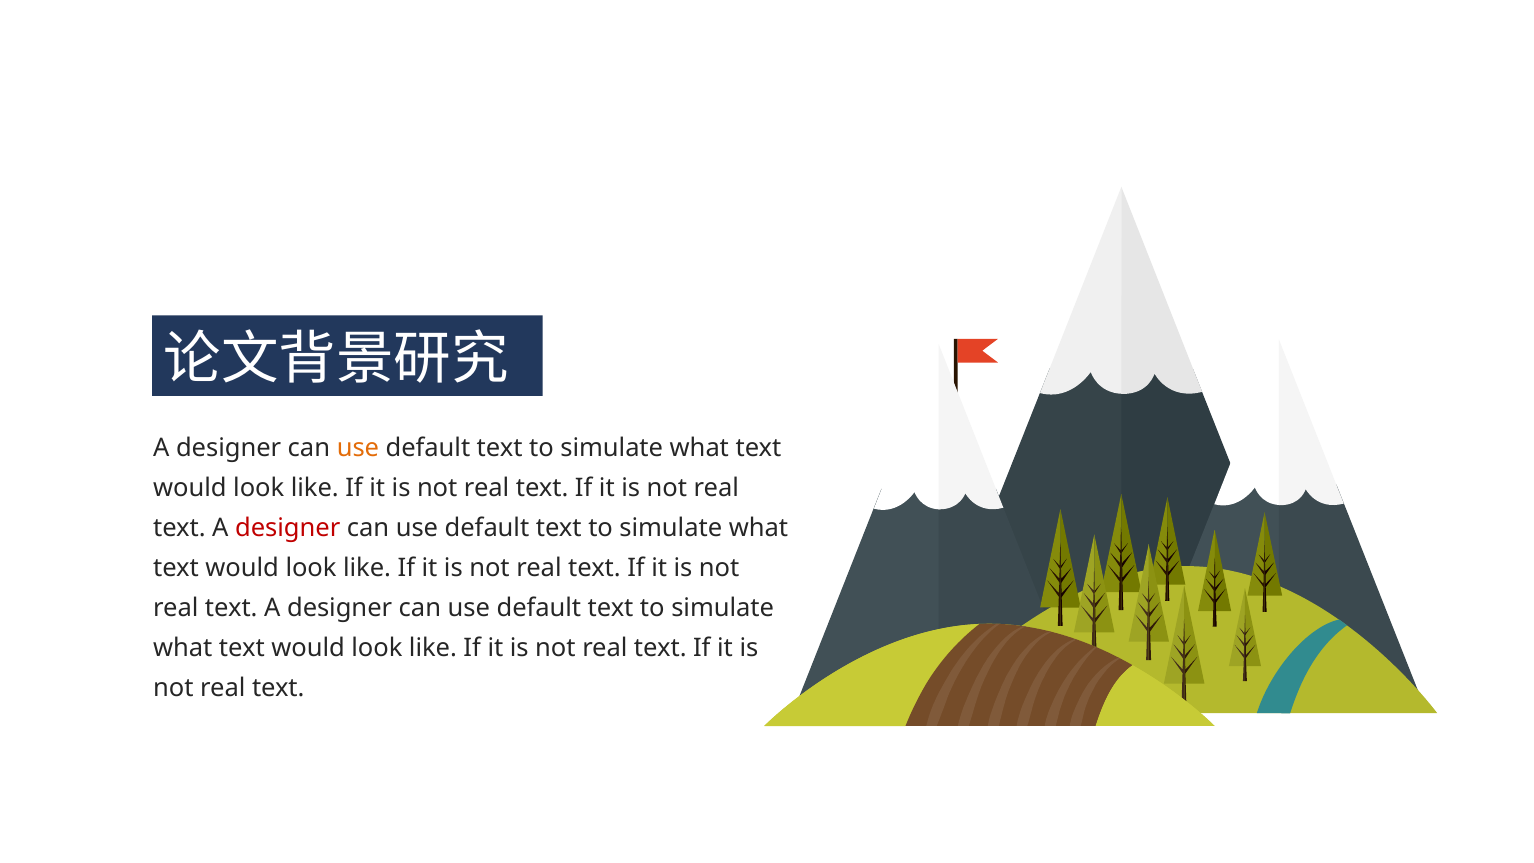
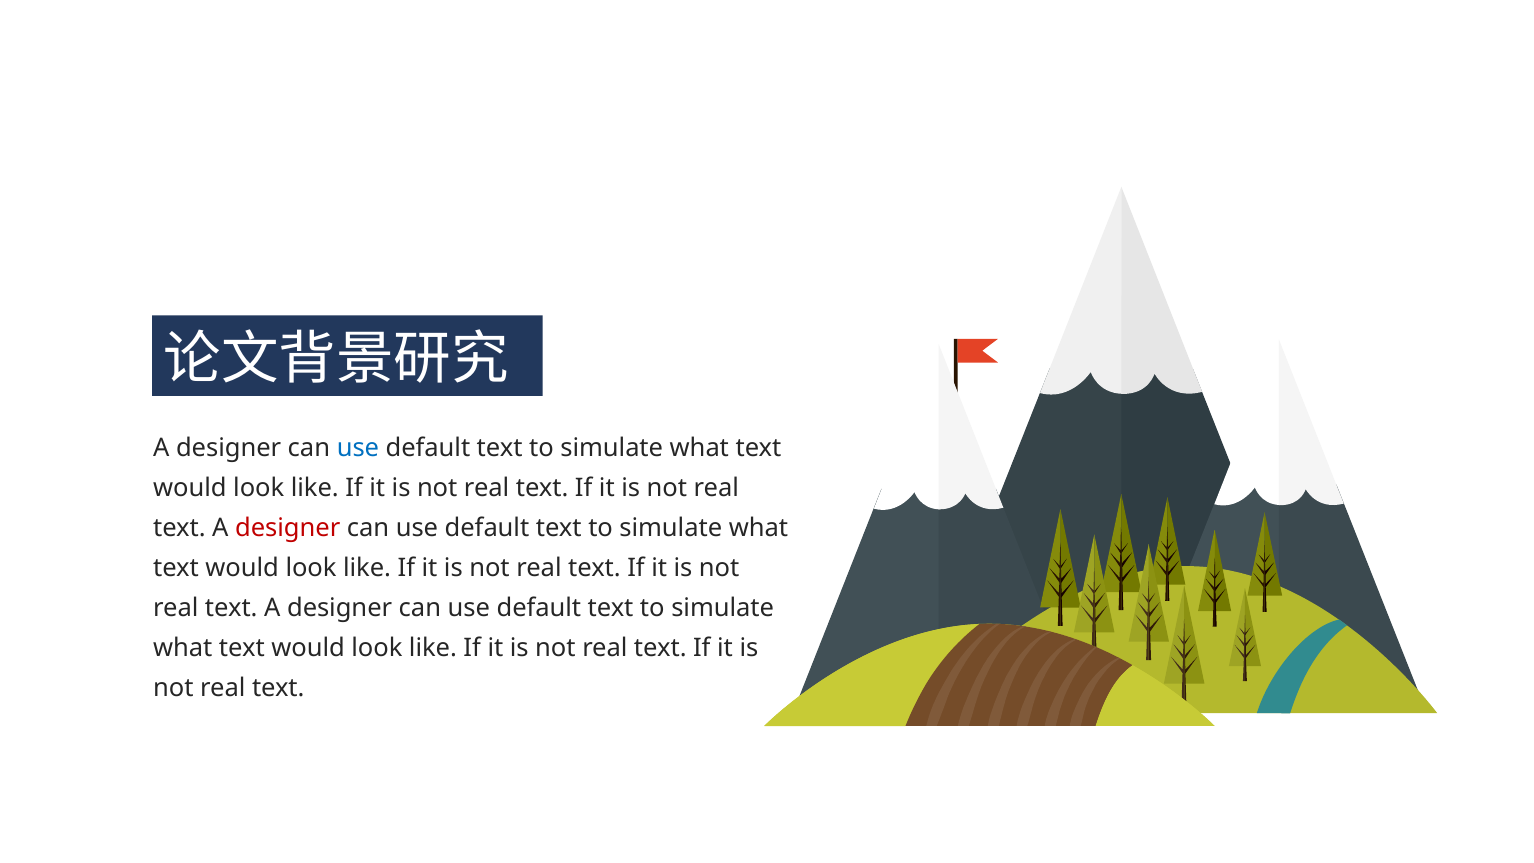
use at (358, 448) colour: orange -> blue
